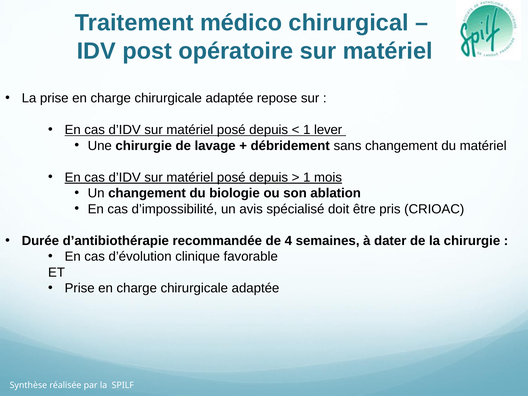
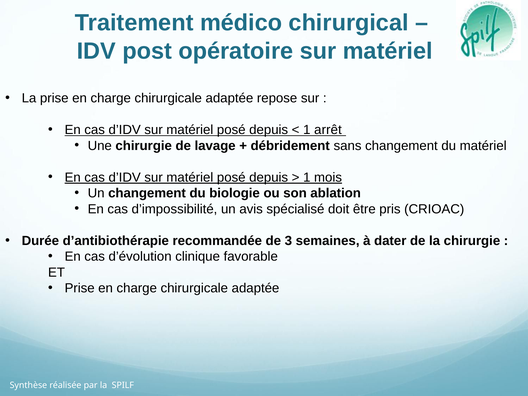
lever: lever -> arrêt
4: 4 -> 3
